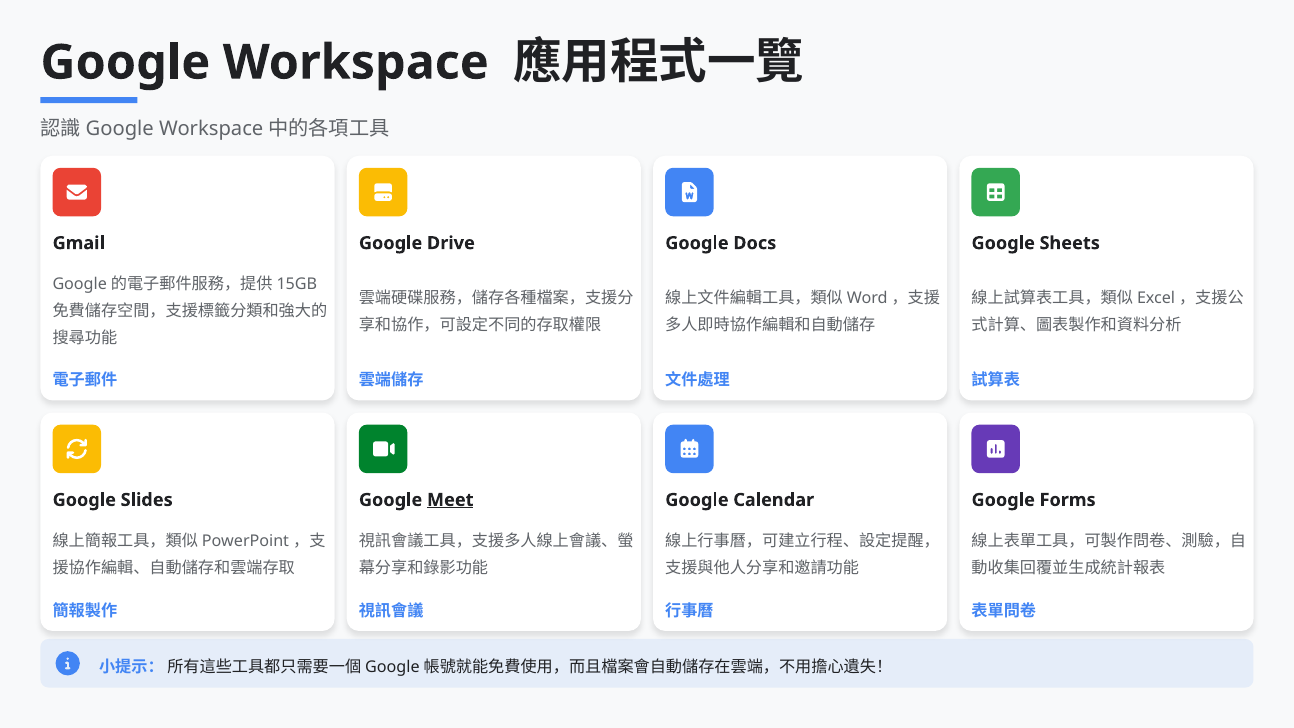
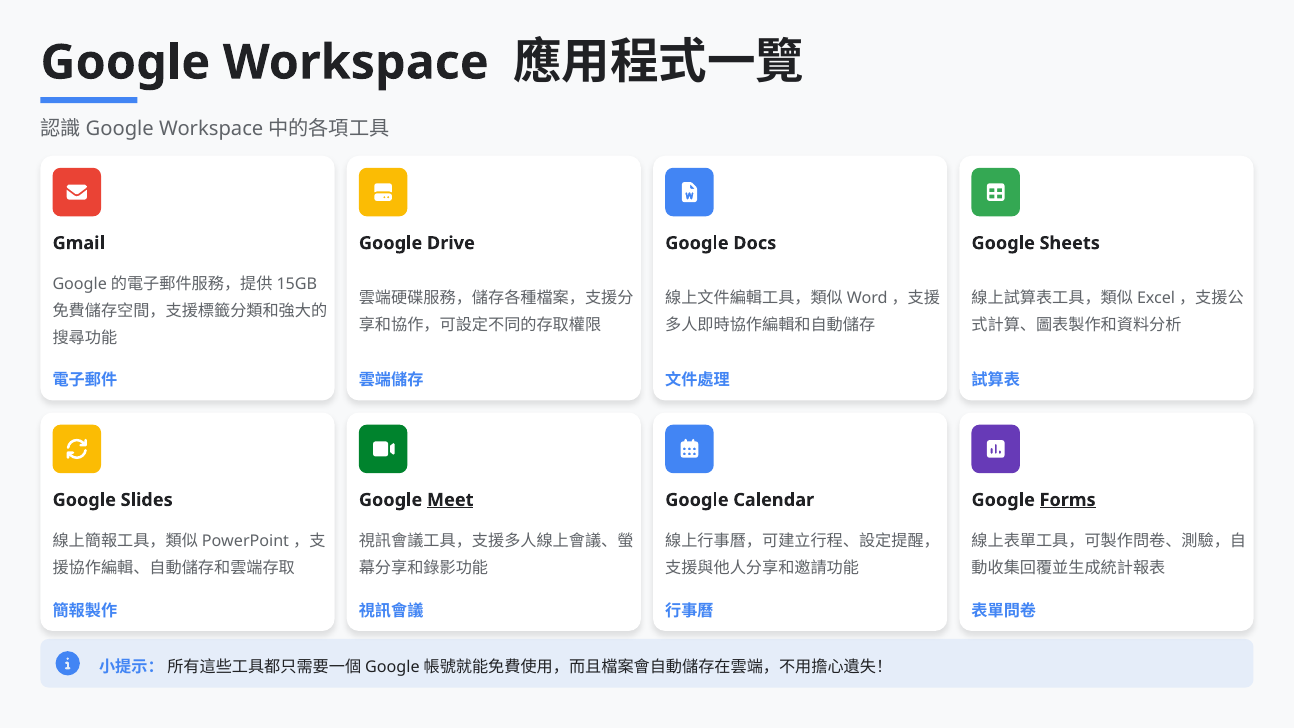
Forms underline: none -> present
